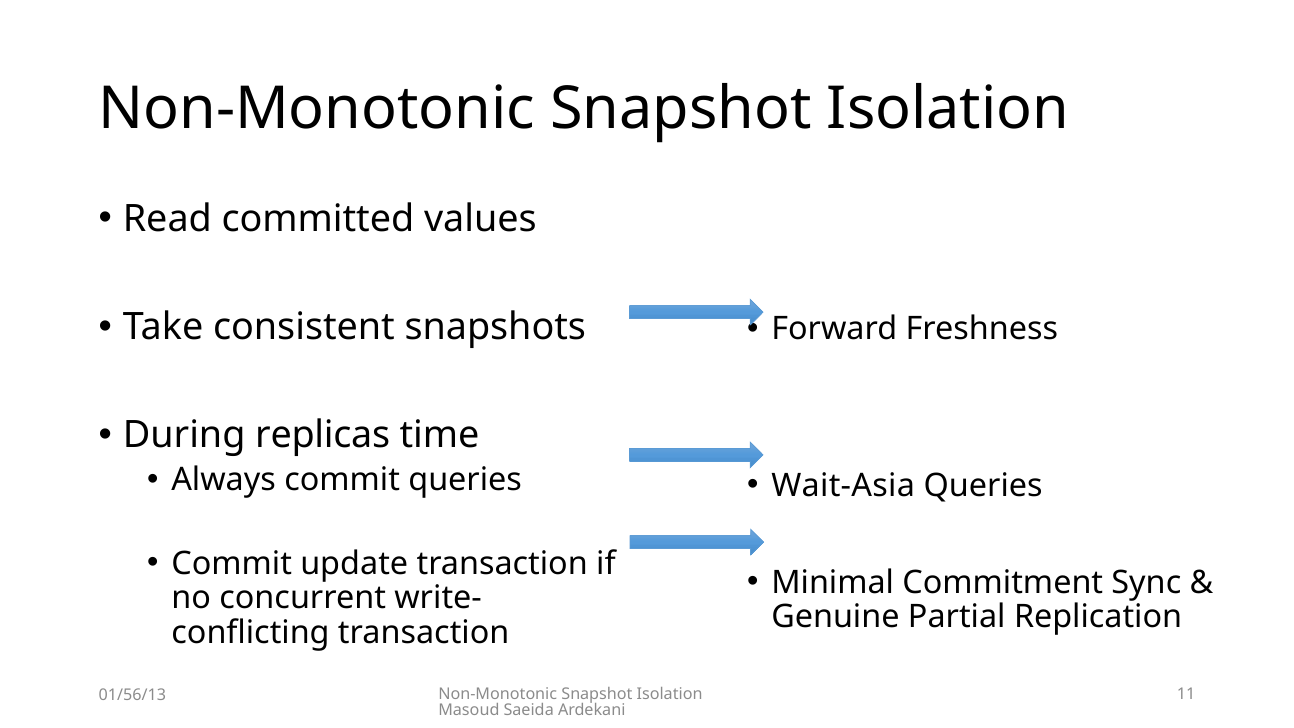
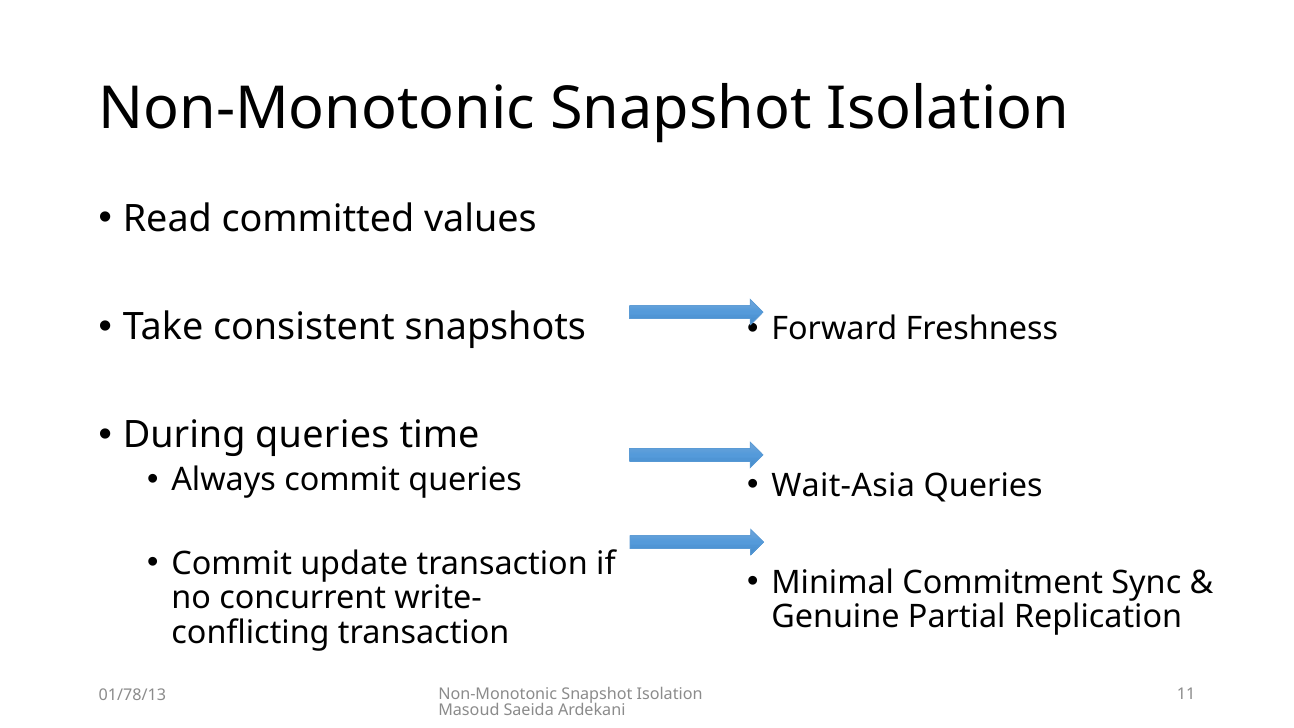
During replicas: replicas -> queries
01/56/13: 01/56/13 -> 01/78/13
